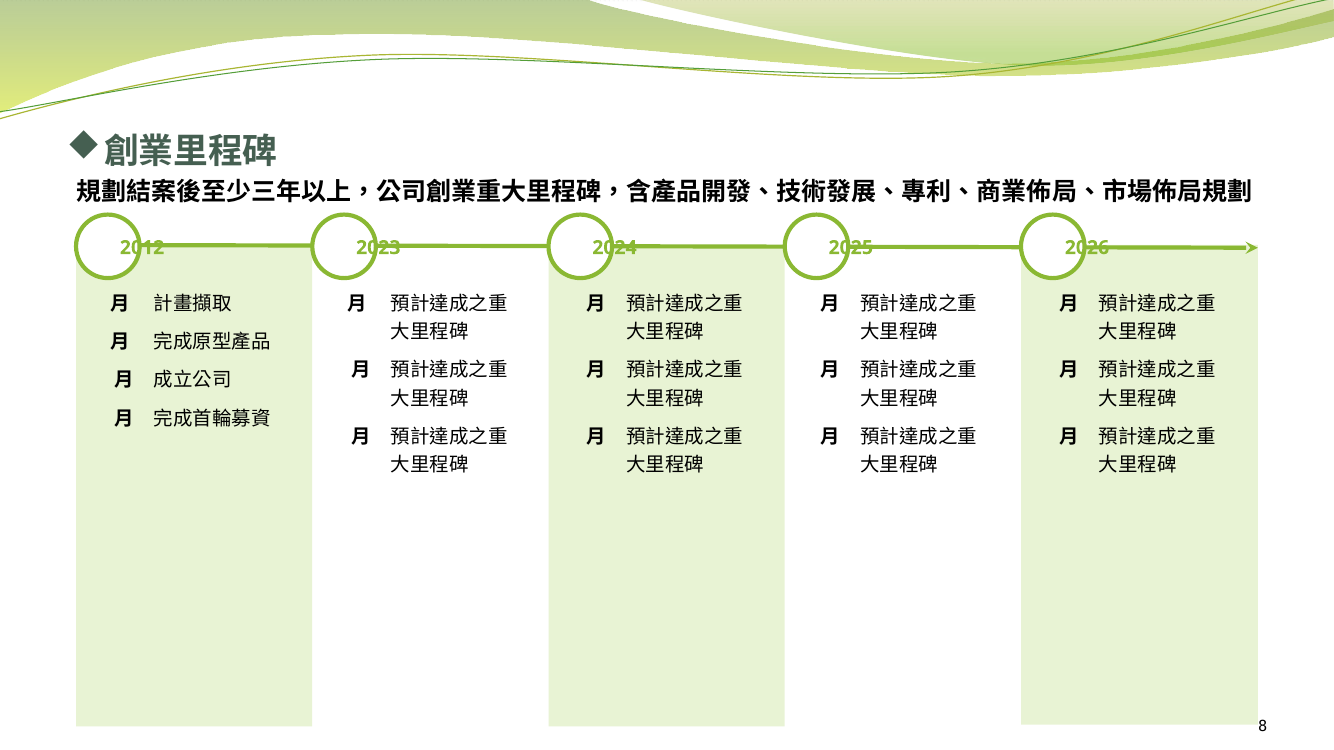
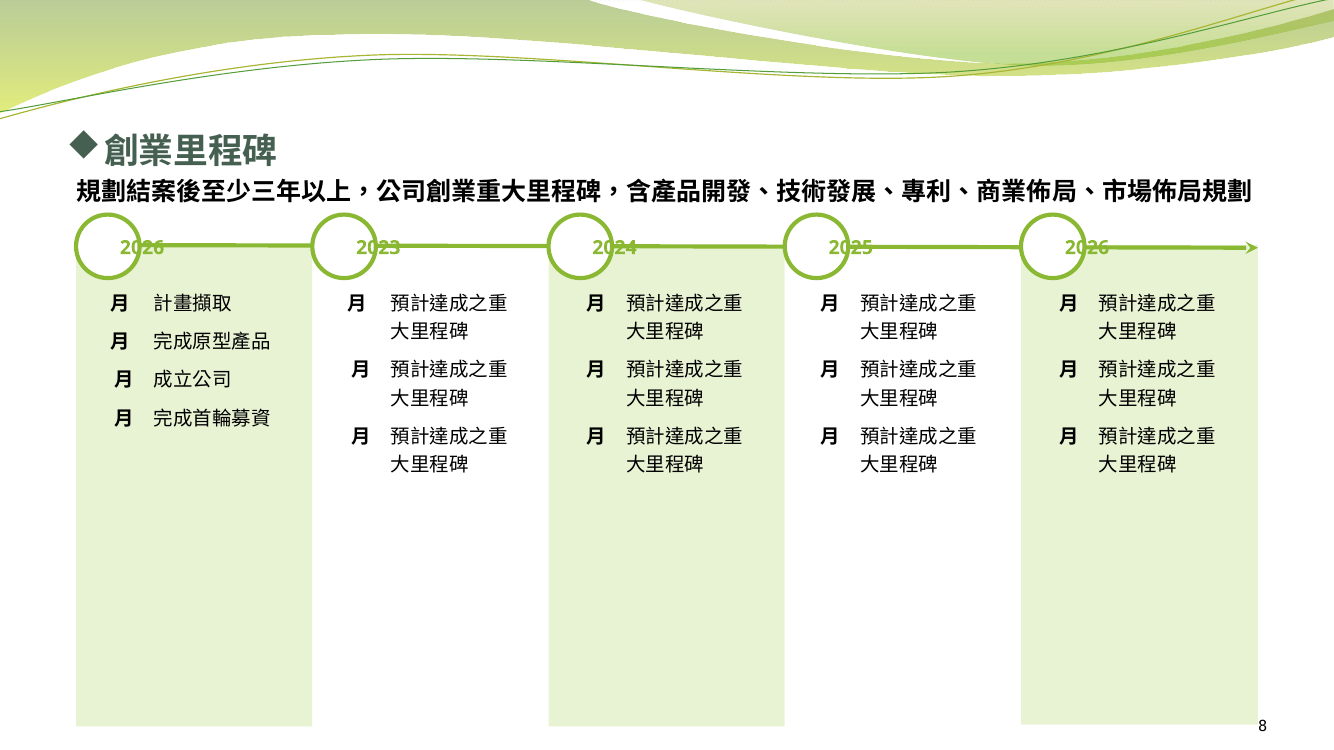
2012 at (142, 248): 2012 -> 2026
